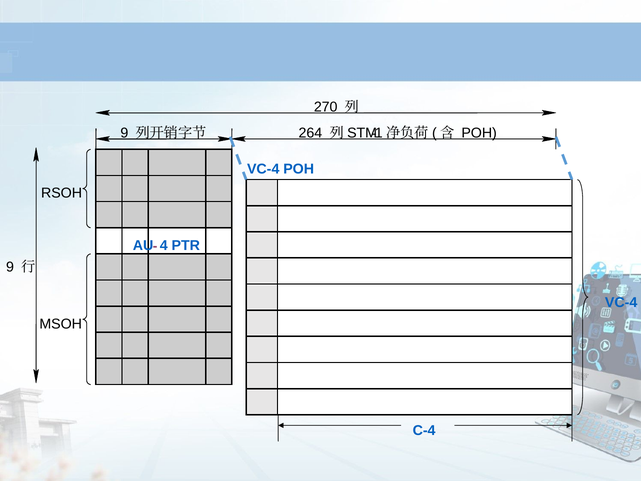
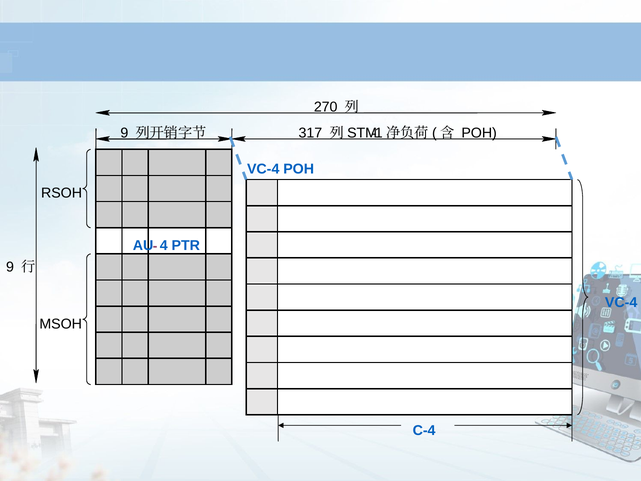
264: 264 -> 317
